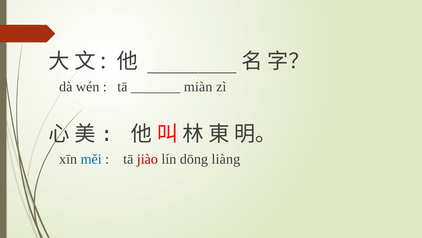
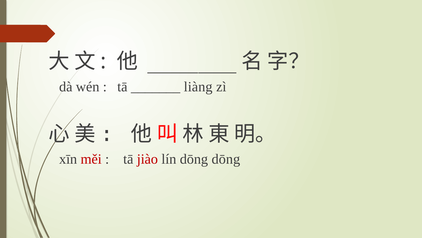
miàn: miàn -> liàng
měi colour: blue -> red
dōng liàng: liàng -> dōng
